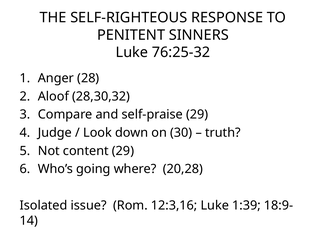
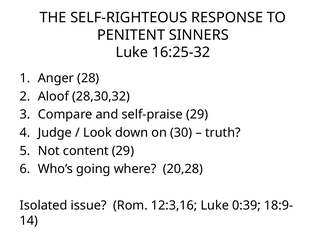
76:25-32: 76:25-32 -> 16:25-32
1:39: 1:39 -> 0:39
